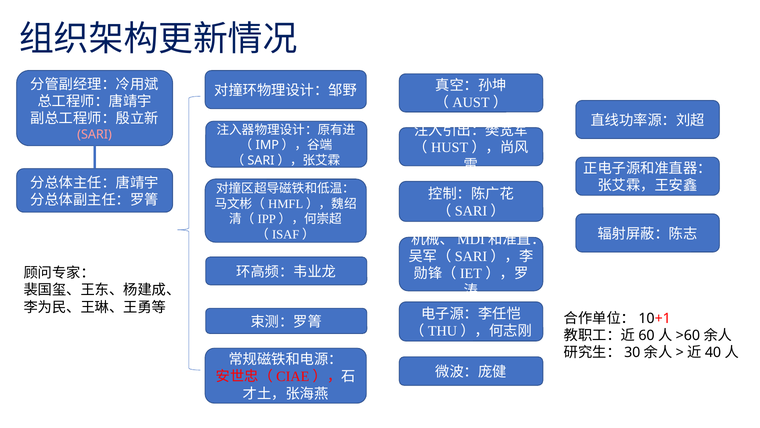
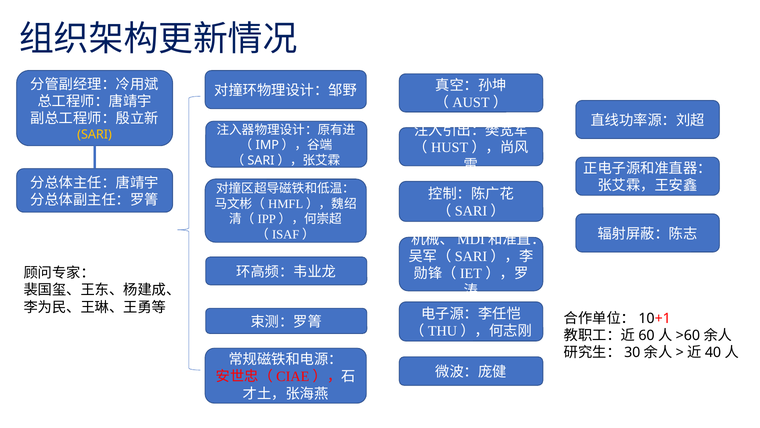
SARI colour: pink -> yellow
